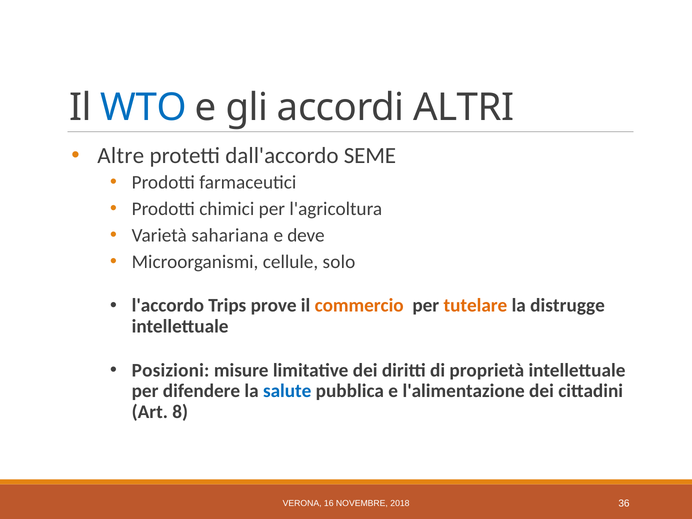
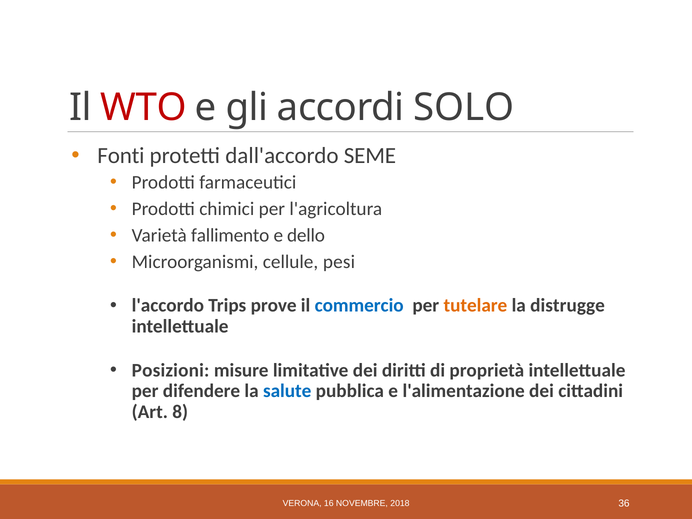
WTO colour: blue -> red
ALTRI: ALTRI -> SOLO
Altre: Altre -> Fonti
sahariana: sahariana -> fallimento
deve: deve -> dello
solo: solo -> pesi
commercio colour: orange -> blue
